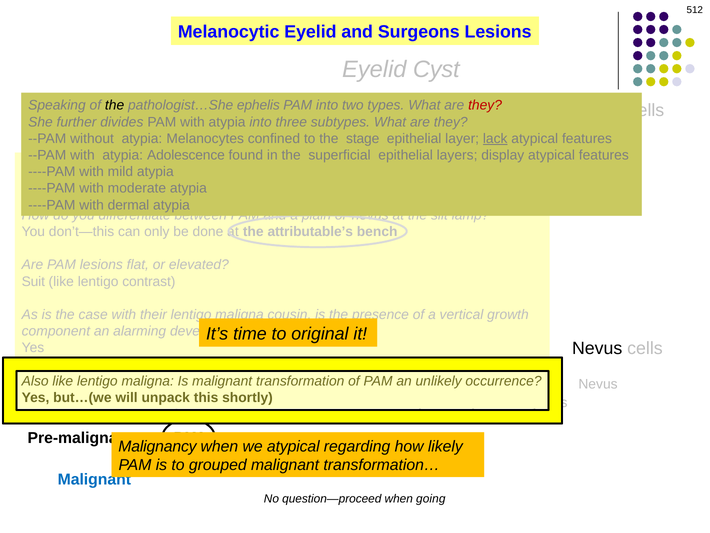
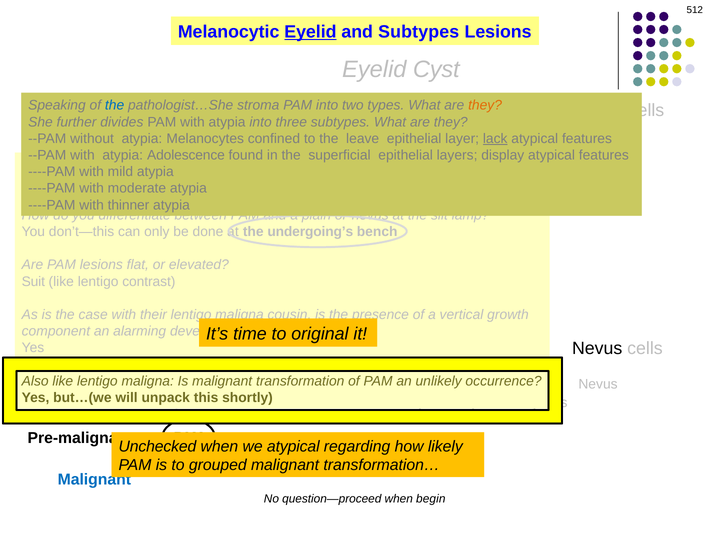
Eyelid at (310, 32) underline: none -> present
and Surgeons: Surgeons -> Subtypes
the at (115, 105) colour: black -> blue
ephelis at (258, 105): ephelis -> stroma
they at (485, 105) colour: red -> orange
stage: stage -> leave
dermal at (128, 205): dermal -> thinner
attributable’s: attributable’s -> undergoing’s
Malignancy: Malignancy -> Unchecked
going: going -> begin
